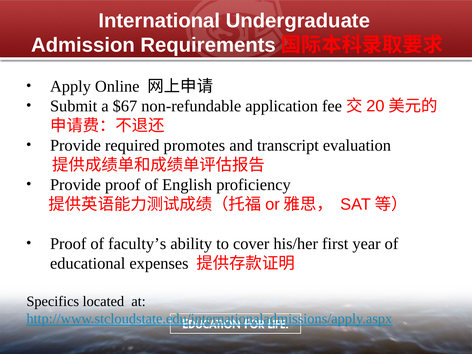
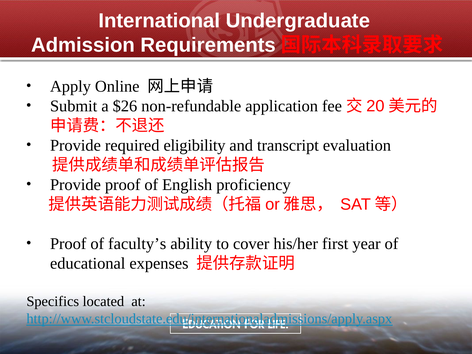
$67: $67 -> $26
promotes: promotes -> eligibility
